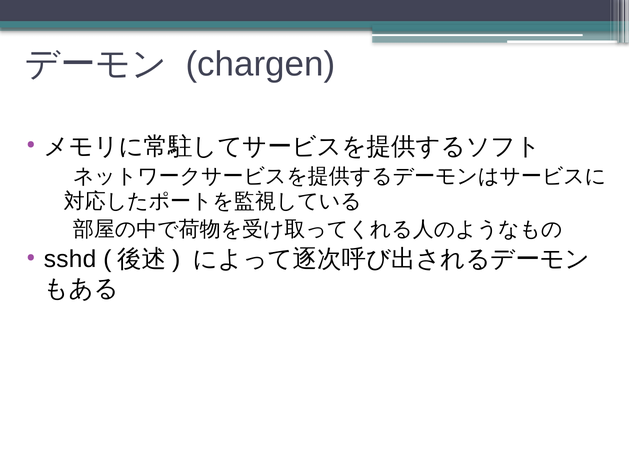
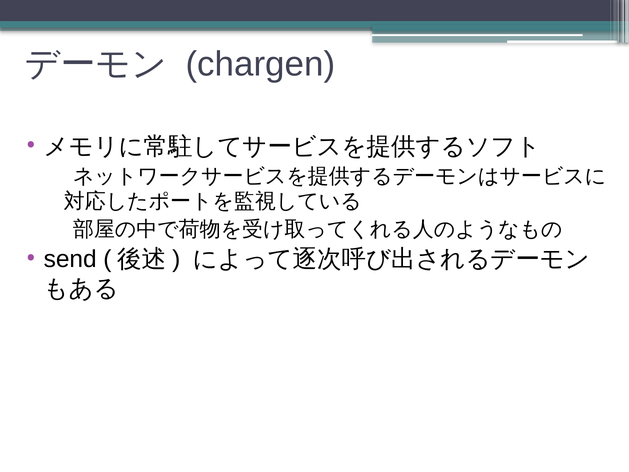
sshd: sshd -> send
